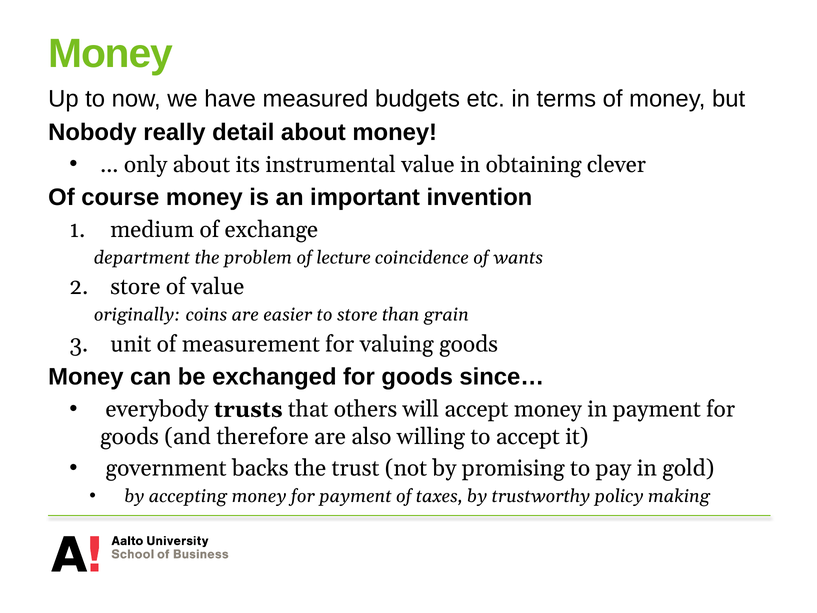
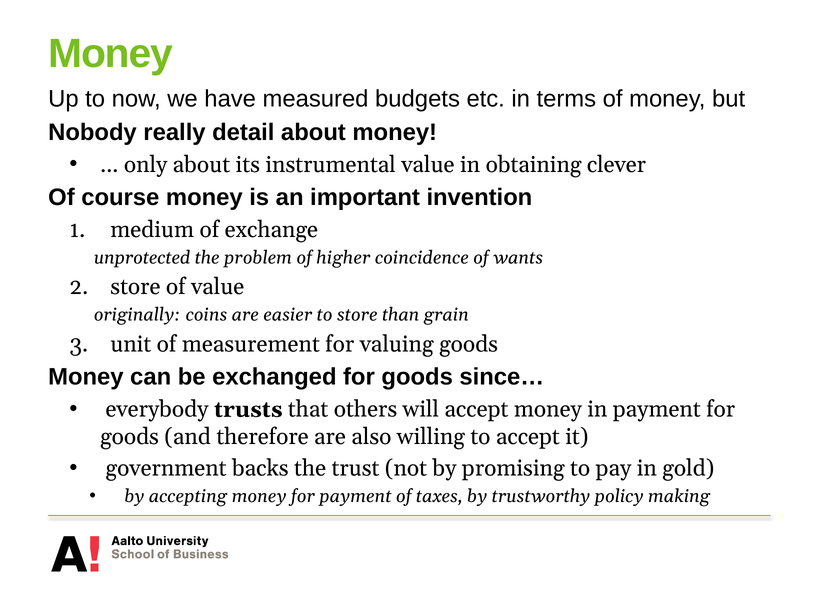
department: department -> unprotected
lecture: lecture -> higher
